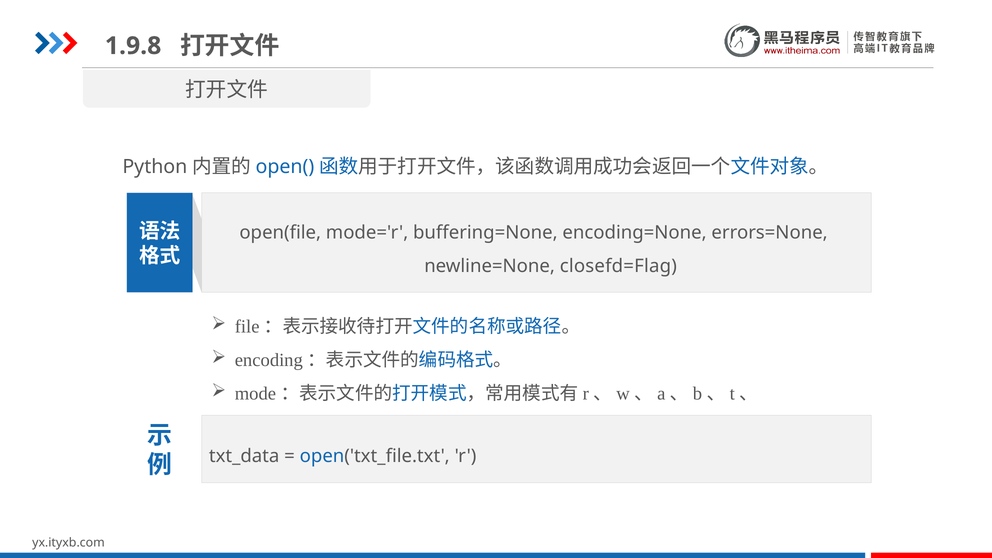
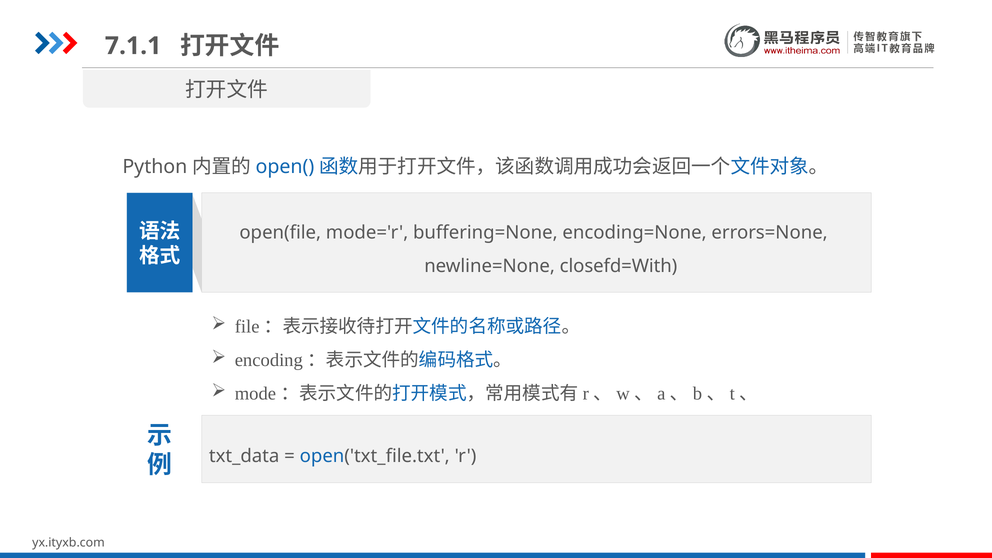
1.9.8: 1.9.8 -> 7.1.1
closefd=Flag: closefd=Flag -> closefd=With
